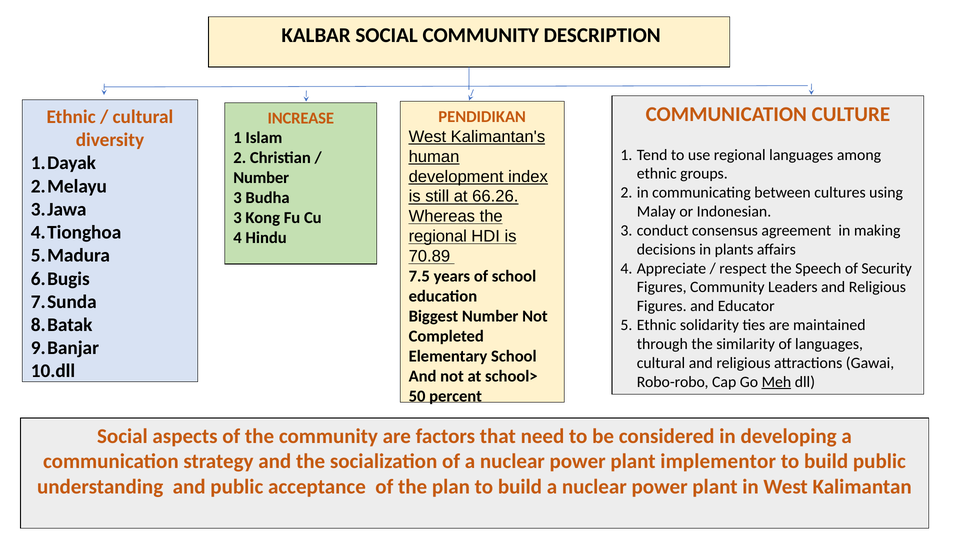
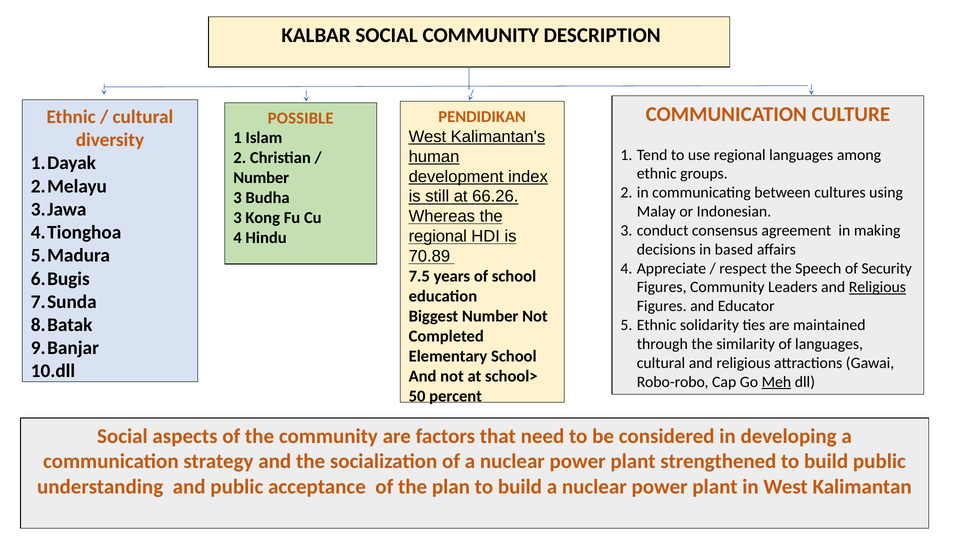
INCREASE: INCREASE -> POSSIBLE
plants: plants -> based
Religious at (877, 287) underline: none -> present
implementor: implementor -> strengthened
